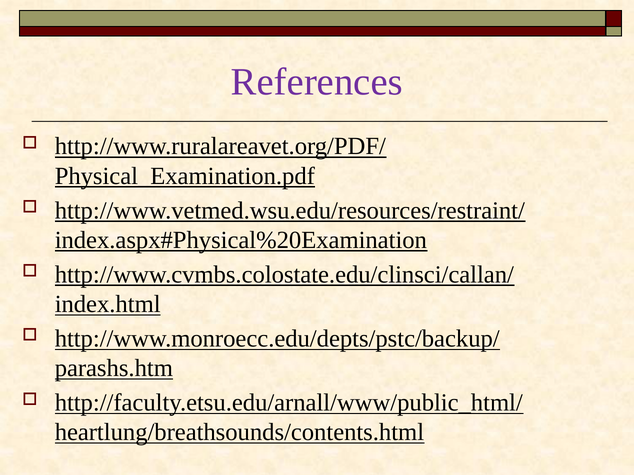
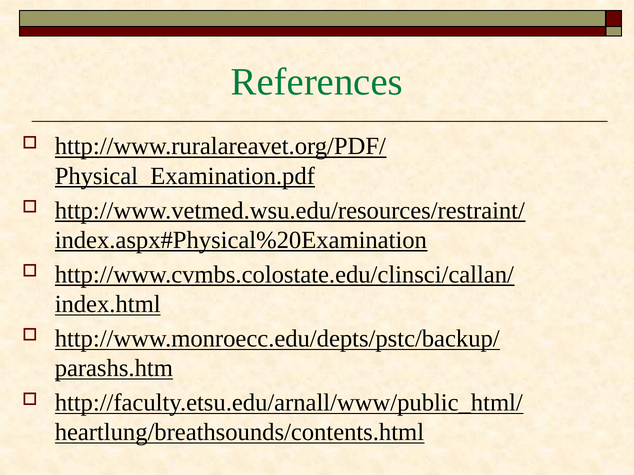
References colour: purple -> green
